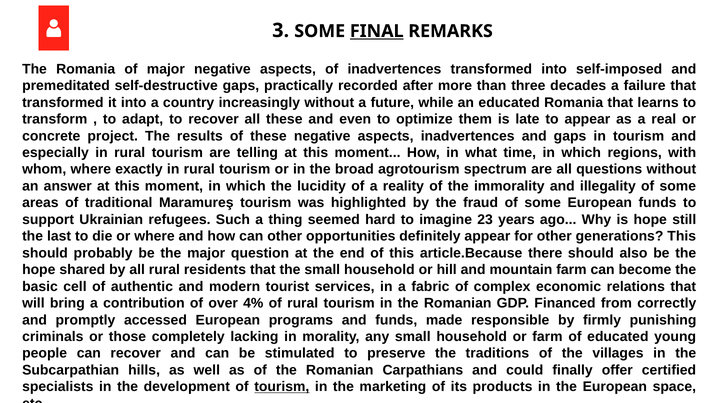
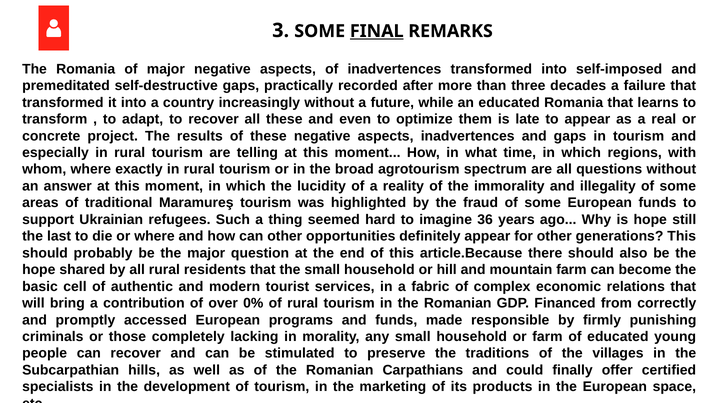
23: 23 -> 36
4%: 4% -> 0%
tourism at (282, 387) underline: present -> none
